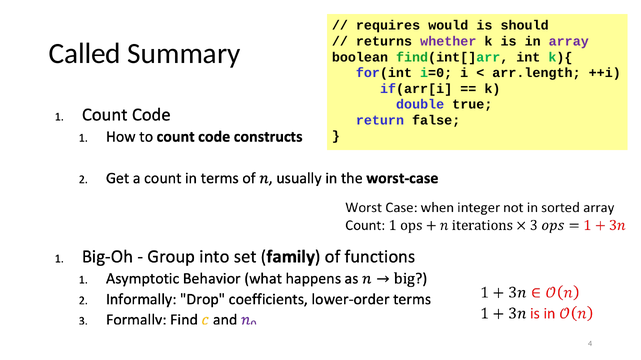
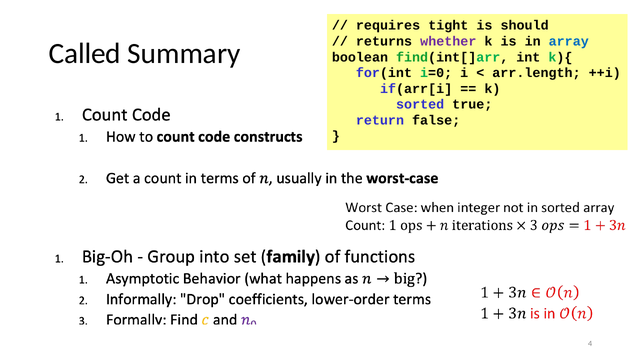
would: would -> tight
array colour: purple -> blue
double: double -> sorted
